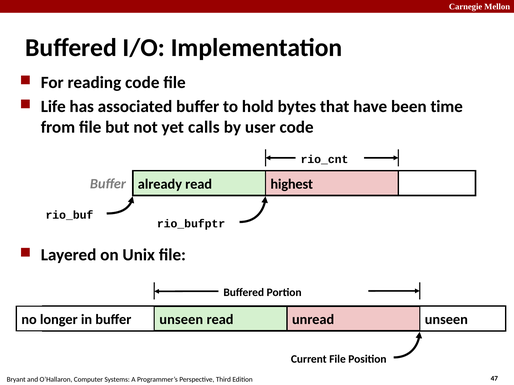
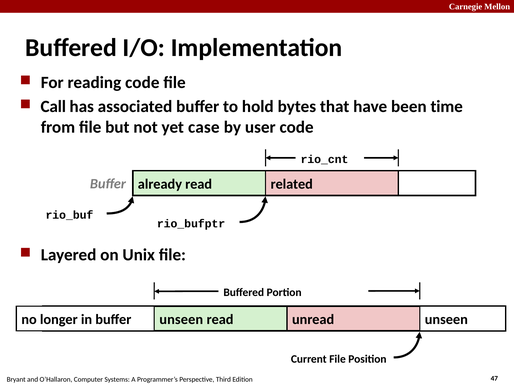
Life: Life -> Call
calls: calls -> case
highest: highest -> related
